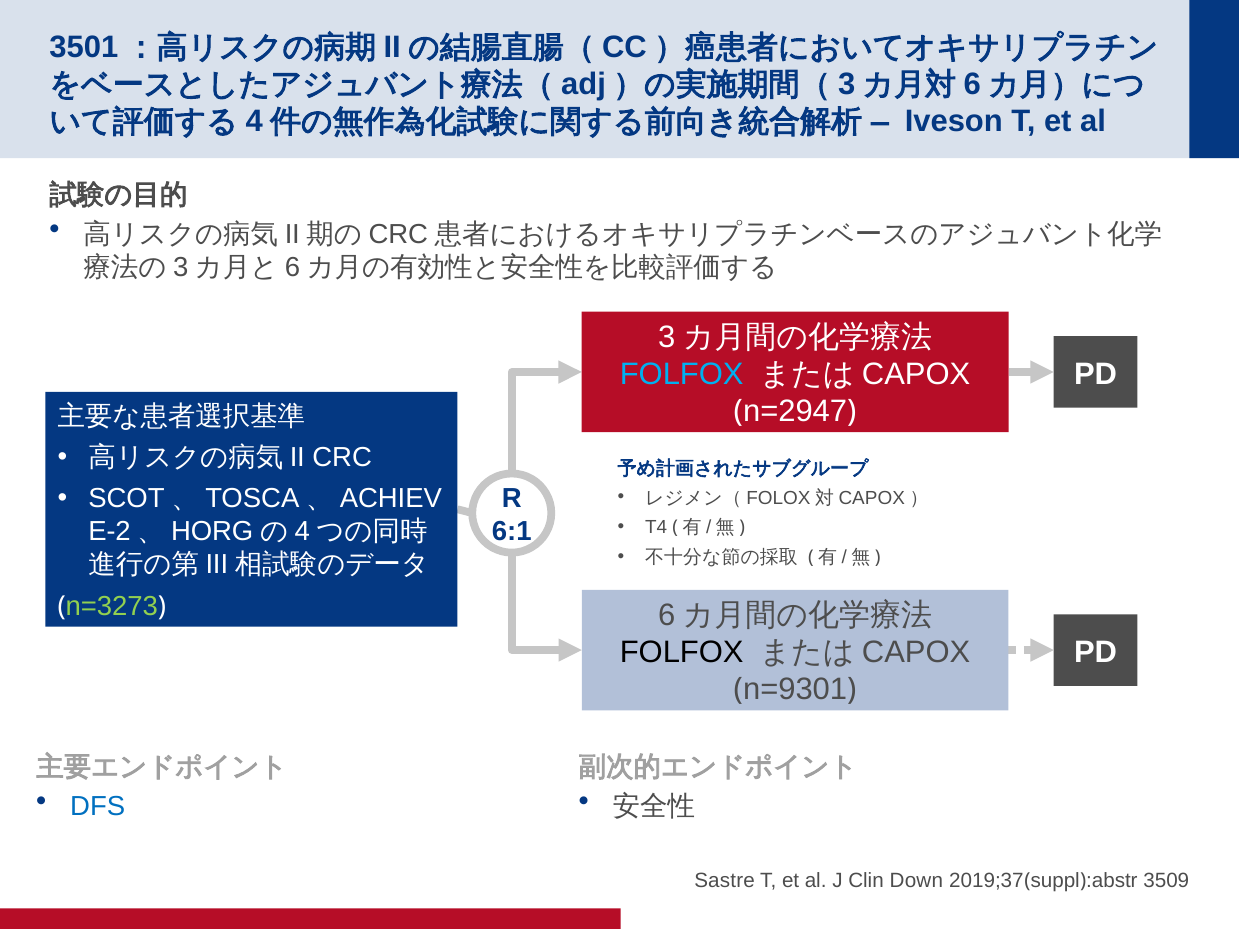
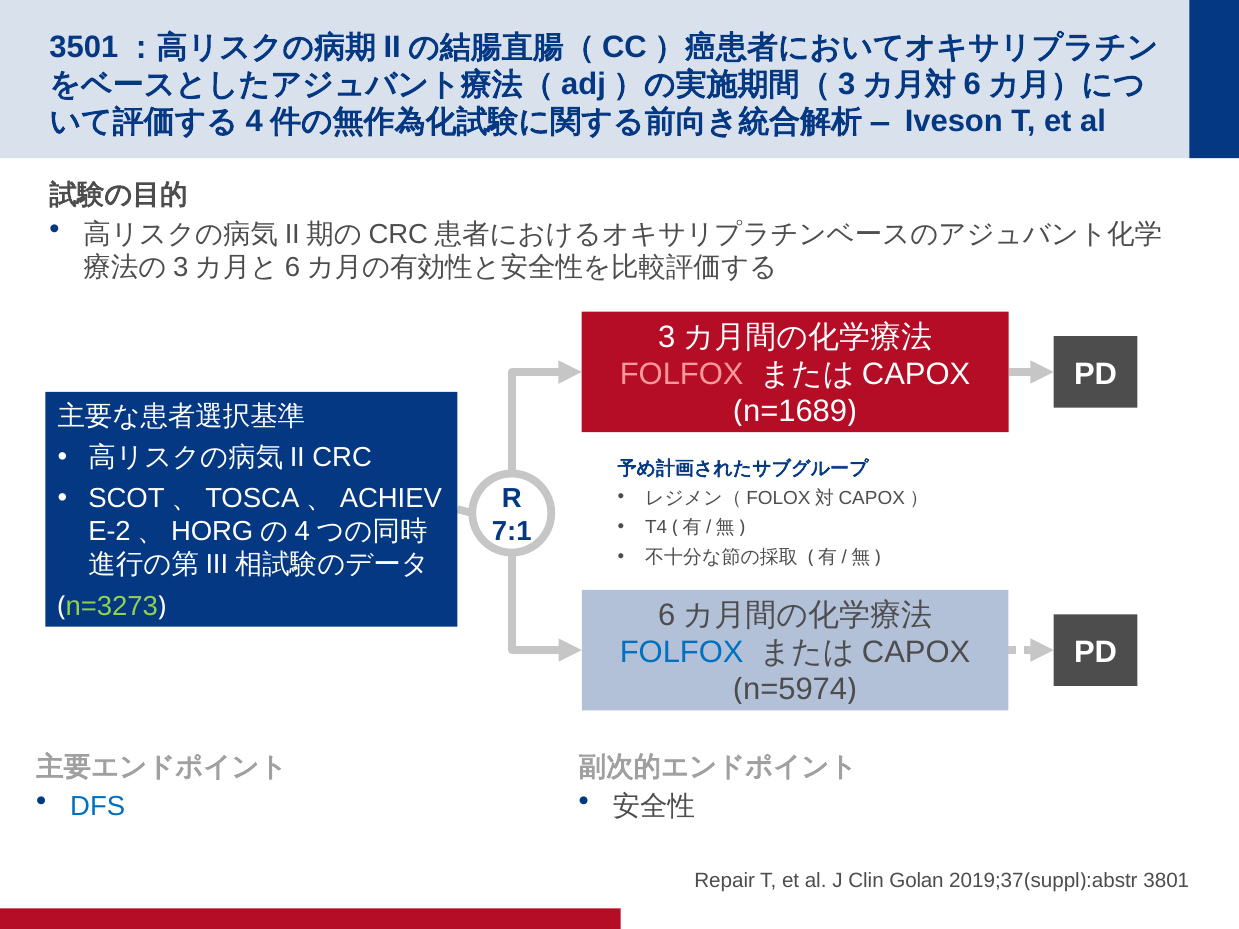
FOLFOX at (682, 374) colour: light blue -> pink
n=2947: n=2947 -> n=1689
6:1: 6:1 -> 7:1
FOLFOX at (682, 652) colour: black -> blue
n=9301: n=9301 -> n=5974
Sastre: Sastre -> Repair
Down: Down -> Golan
3509: 3509 -> 3801
